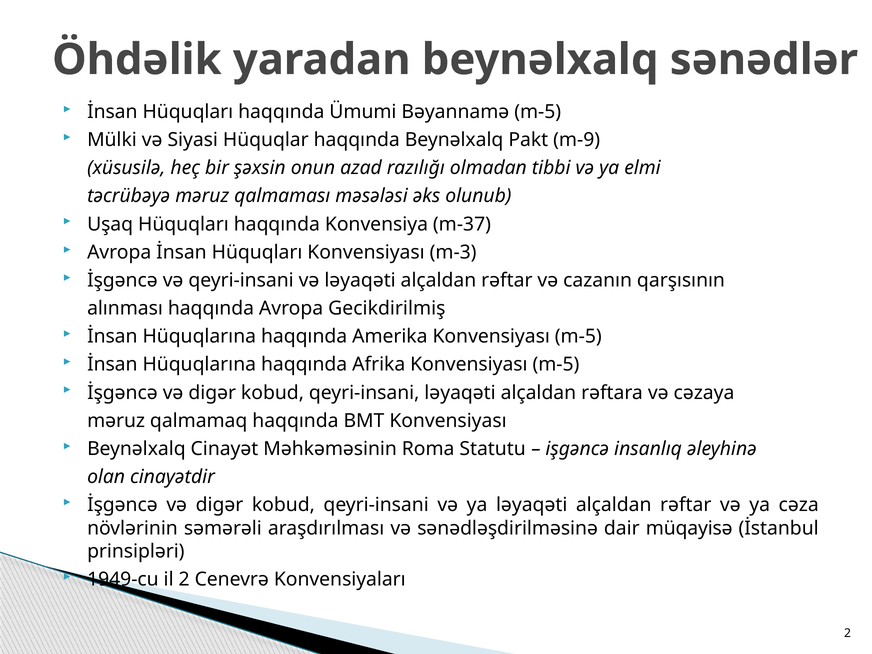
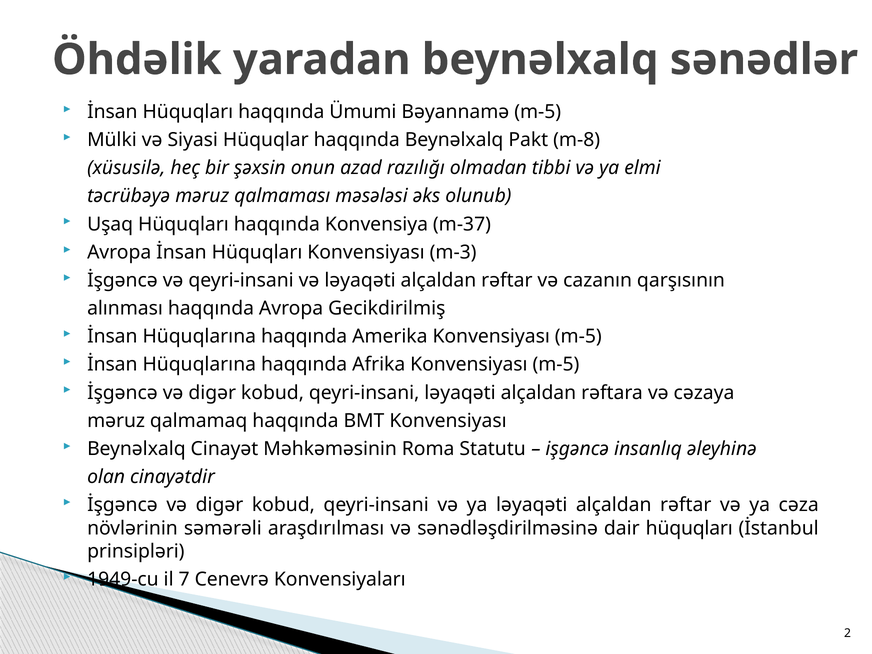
m-9: m-9 -> m-8
dair müqayisə: müqayisə -> hüquqları
il 2: 2 -> 7
